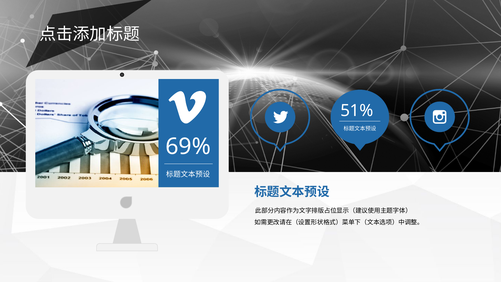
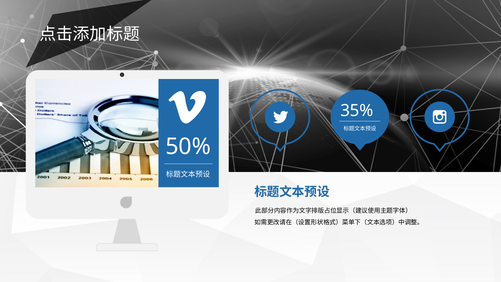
51%: 51% -> 35%
69%: 69% -> 50%
